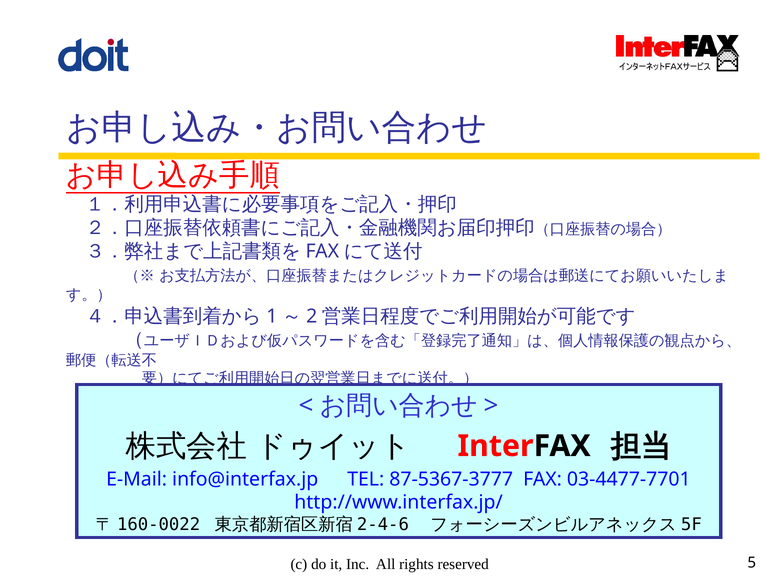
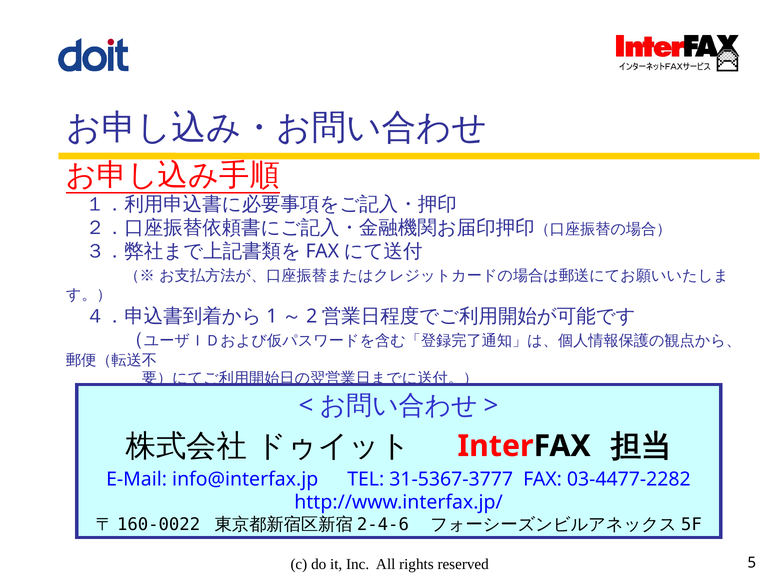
87-5367-3777: 87-5367-3777 -> 31-5367-3777
03-4477-7701: 03-4477-7701 -> 03-4477-2282
